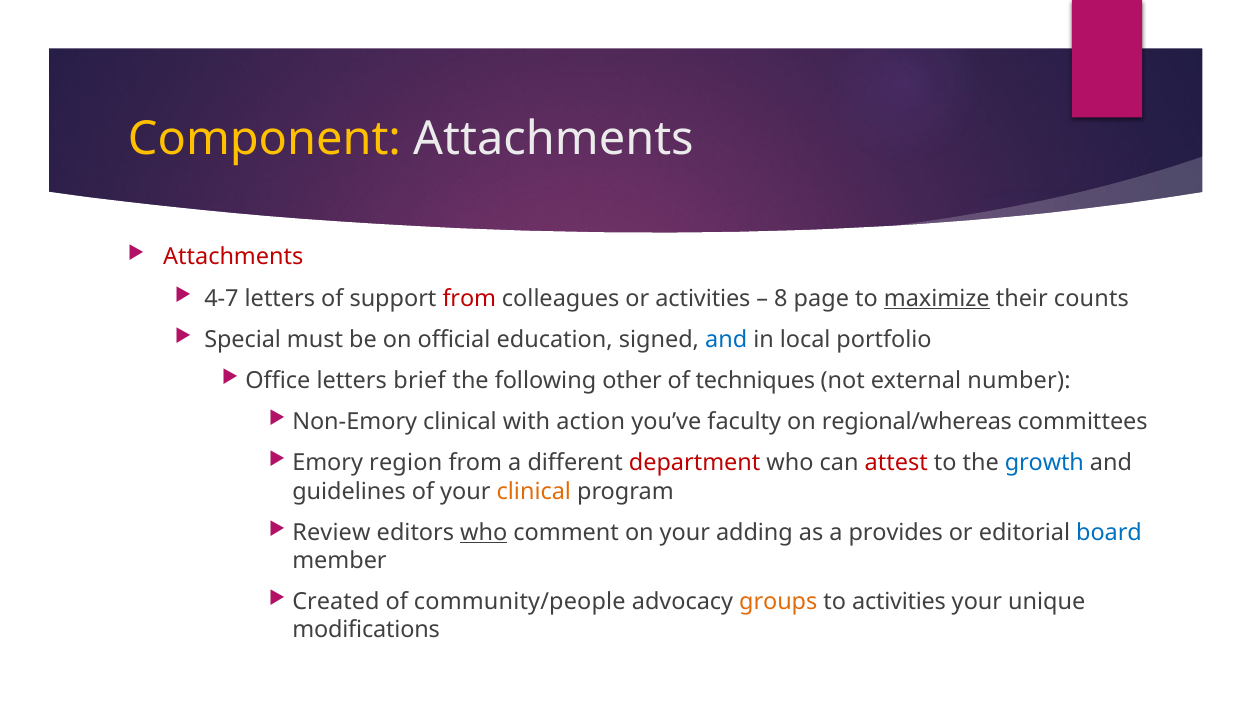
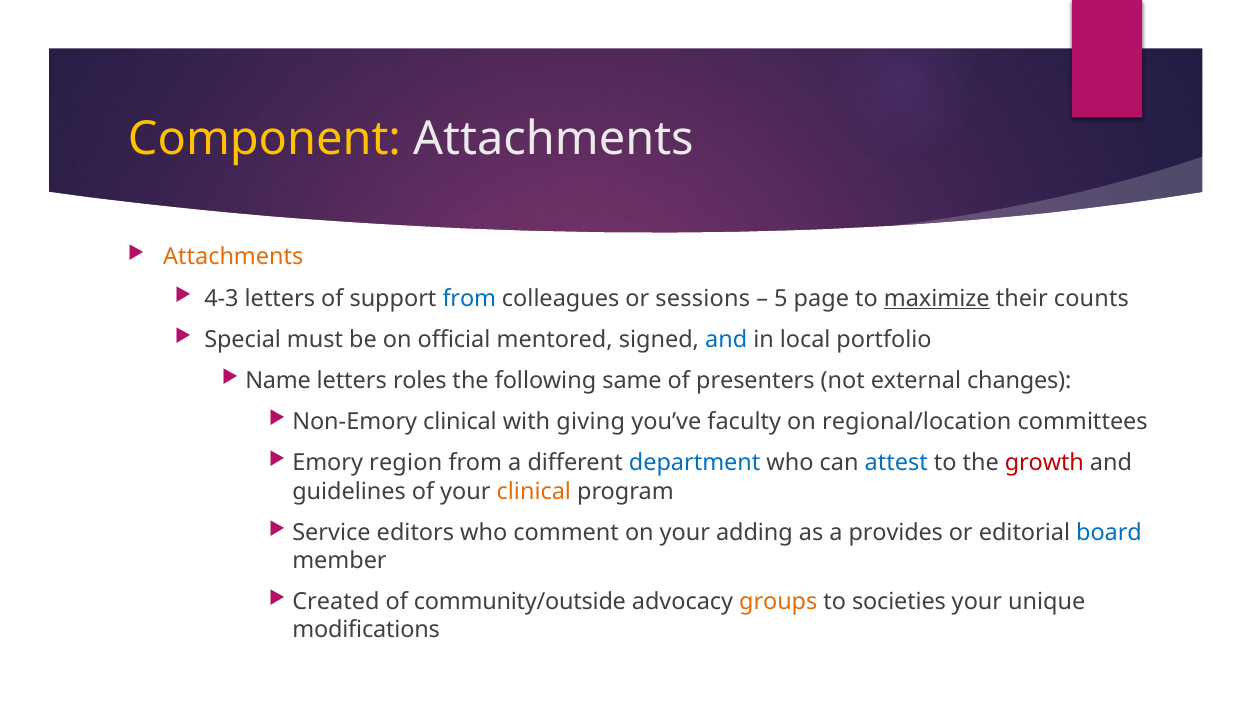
Attachments at (233, 257) colour: red -> orange
4-7: 4-7 -> 4-3
from at (469, 298) colour: red -> blue
or activities: activities -> sessions
8: 8 -> 5
education: education -> mentored
Office: Office -> Name
brief: brief -> roles
other: other -> same
techniques: techniques -> presenters
number: number -> changes
action: action -> giving
regional/whereas: regional/whereas -> regional/location
department colour: red -> blue
attest colour: red -> blue
growth colour: blue -> red
Review: Review -> Service
who at (484, 533) underline: present -> none
community/people: community/people -> community/outside
to activities: activities -> societies
